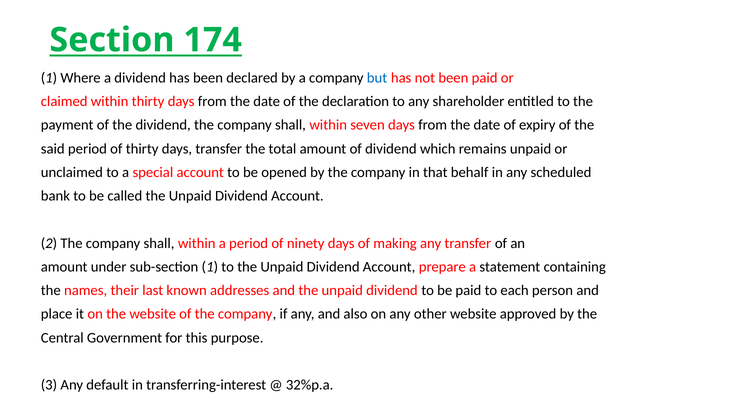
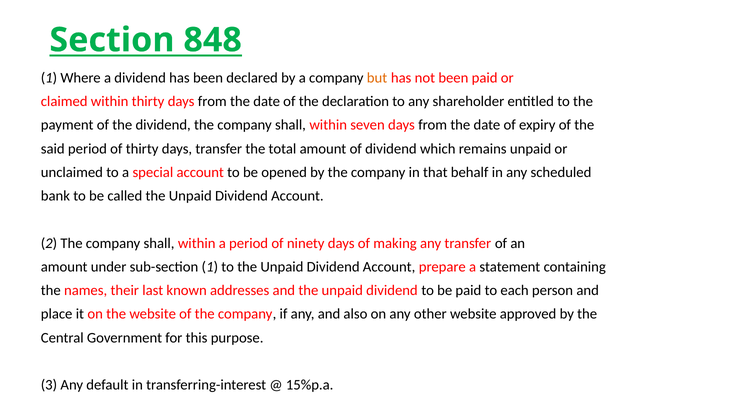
174: 174 -> 848
but colour: blue -> orange
32%p.a: 32%p.a -> 15%p.a
